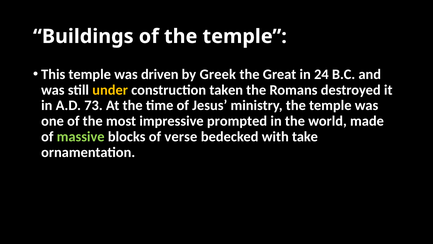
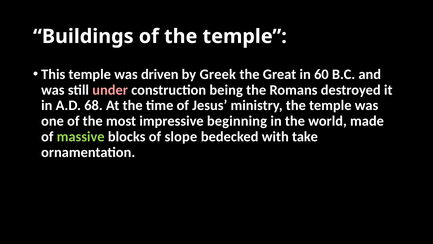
24: 24 -> 60
under colour: yellow -> pink
taken: taken -> being
73: 73 -> 68
prompted: prompted -> beginning
verse: verse -> slope
